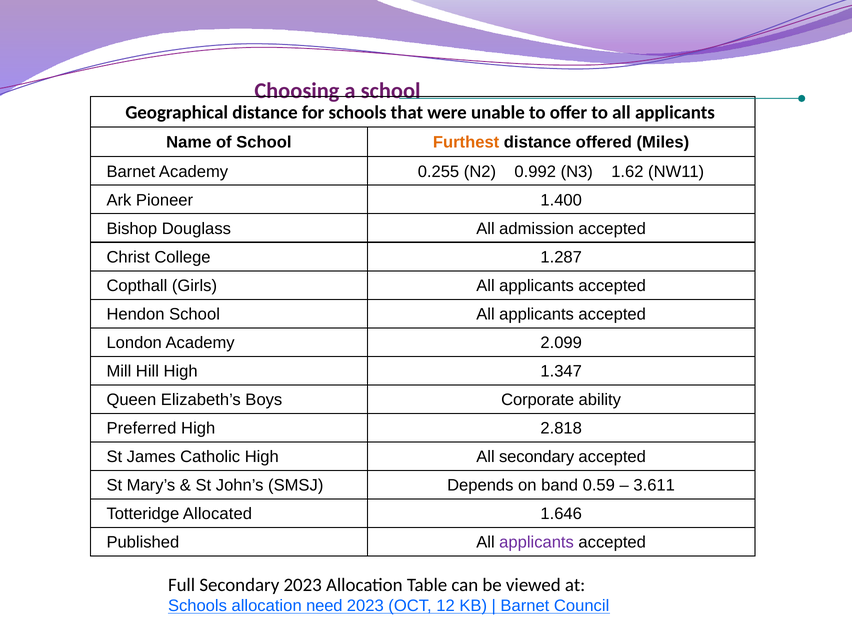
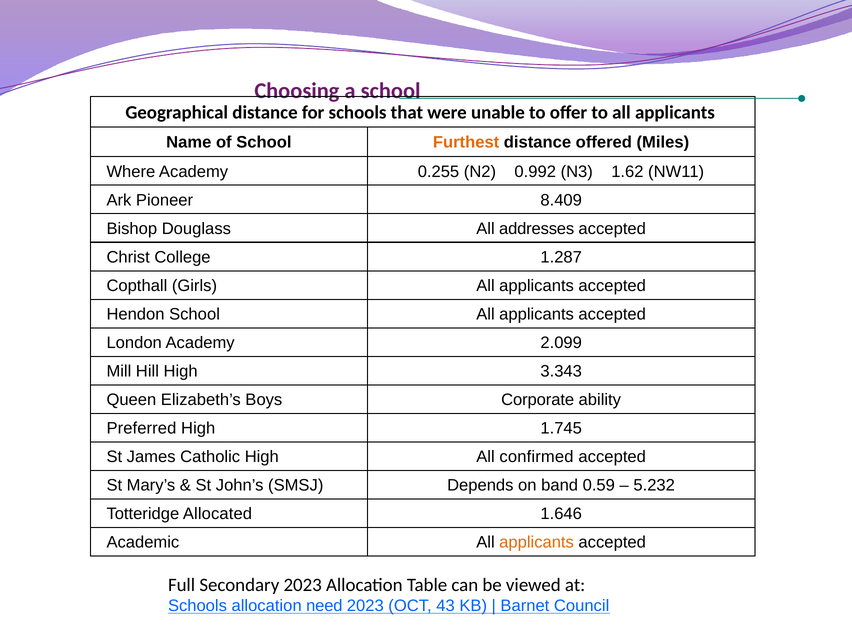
Barnet at (131, 172): Barnet -> Where
1.400: 1.400 -> 8.409
admission: admission -> addresses
1.347: 1.347 -> 3.343
2.818: 2.818 -> 1.745
All secondary: secondary -> confirmed
3.611: 3.611 -> 5.232
Published: Published -> Academic
applicants at (537, 542) colour: purple -> orange
12: 12 -> 43
